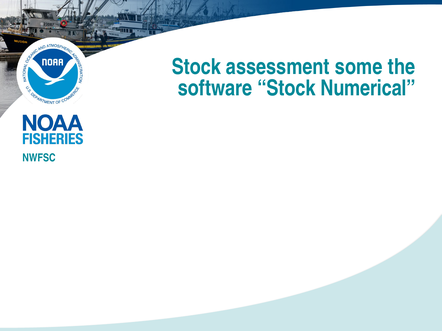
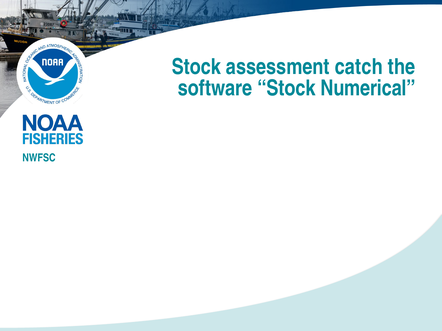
some: some -> catch
